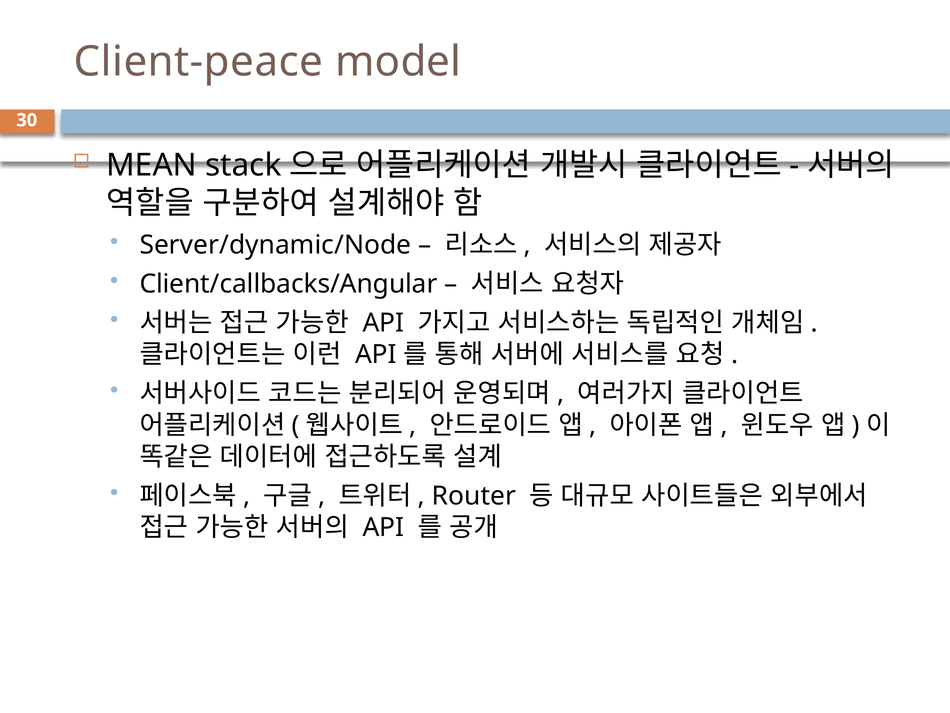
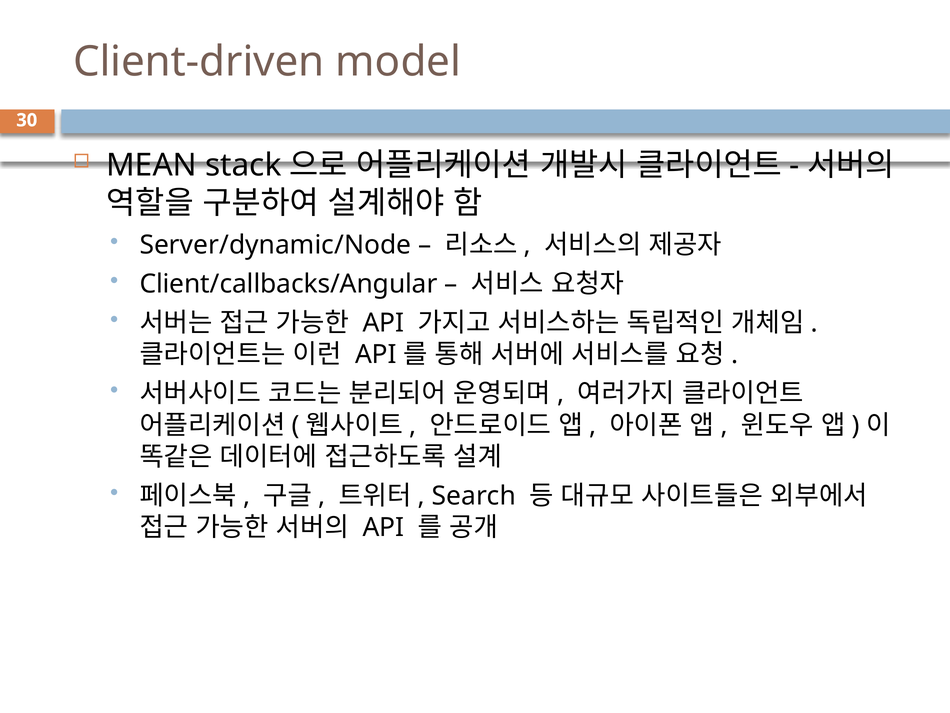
Client-peace: Client-peace -> Client-driven
Router: Router -> Search
